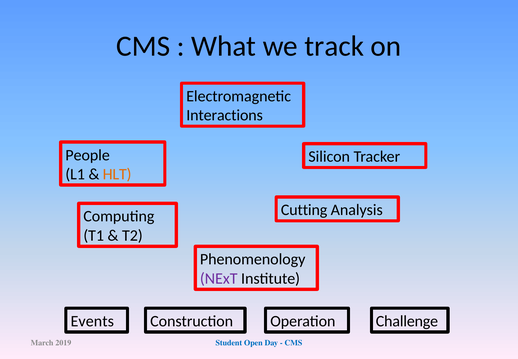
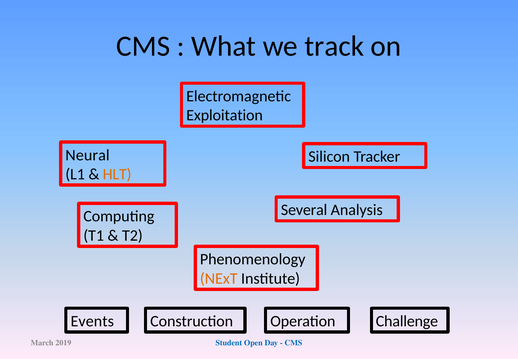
Interactions: Interactions -> Exploitation
People: People -> Neural
Cutting: Cutting -> Several
NExT colour: purple -> orange
